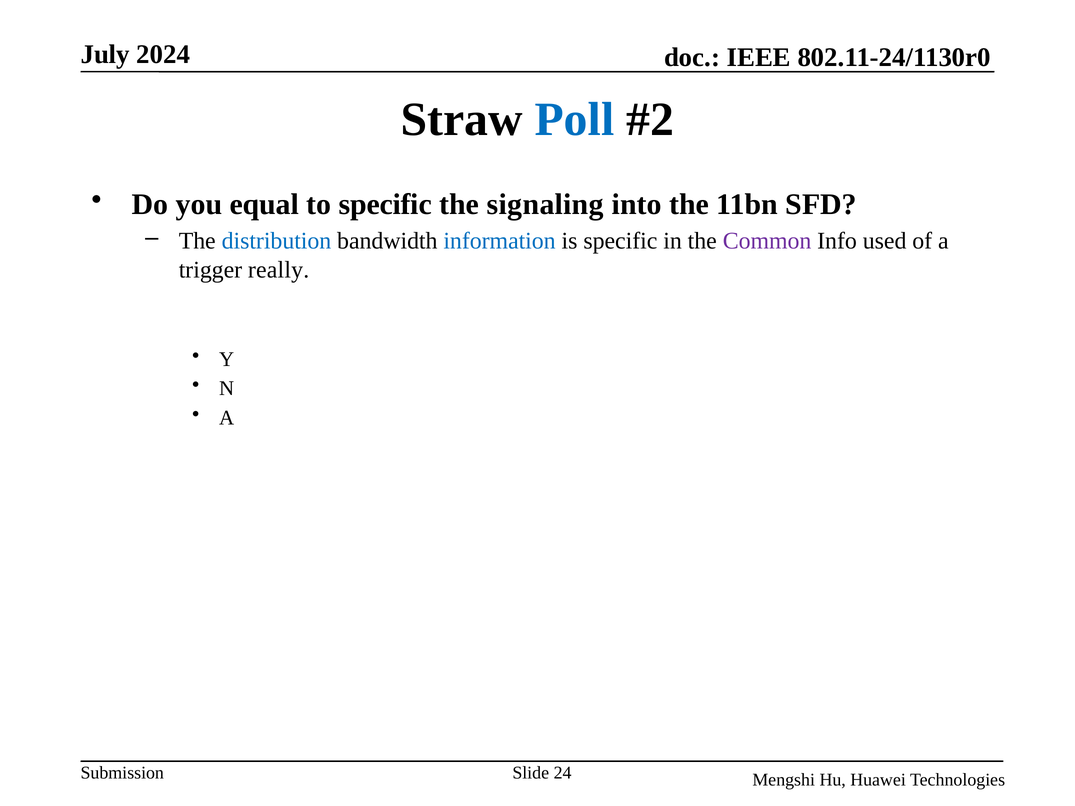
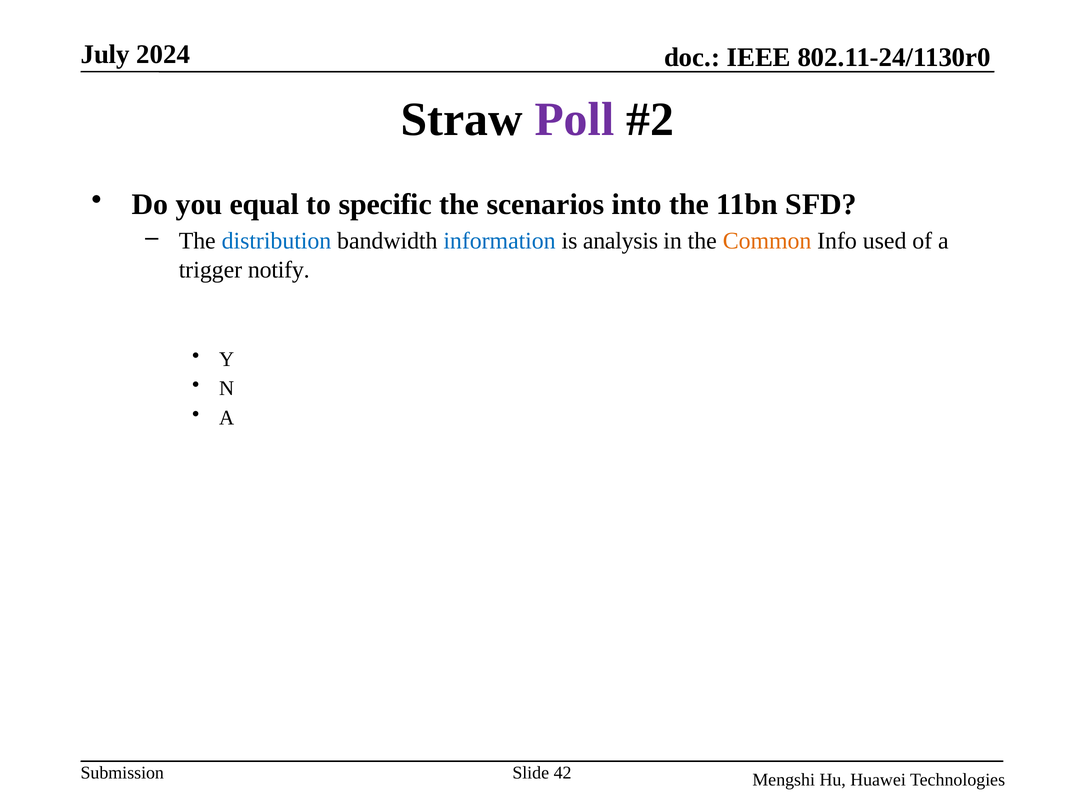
Poll colour: blue -> purple
signaling: signaling -> scenarios
is specific: specific -> analysis
Common colour: purple -> orange
really: really -> notify
24: 24 -> 42
